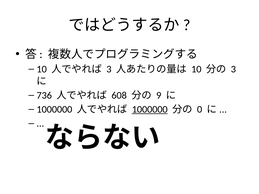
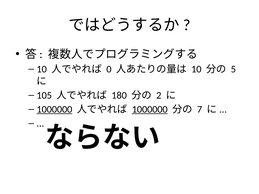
3 at (109, 69): 3 -> 0
3 at (233, 69): 3 -> 5
736: 736 -> 105
608: 608 -> 180
9: 9 -> 2
1000000 at (54, 110) underline: none -> present
0: 0 -> 7
